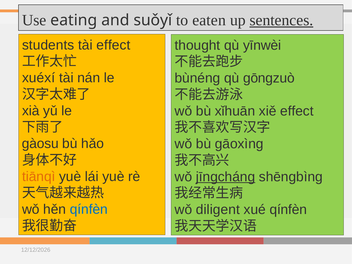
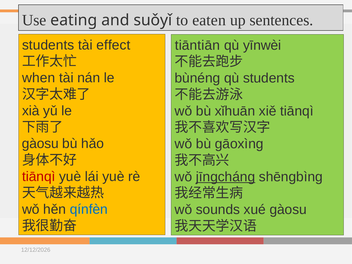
sentences underline: present -> none
thought: thought -> tiāntiān
xuéxí: xuéxí -> when
qù gōngzuò: gōngzuò -> students
xiě effect: effect -> tiānqì
tiānqì at (39, 176) colour: orange -> red
diligent: diligent -> sounds
xué qínfèn: qínfèn -> gàosu
